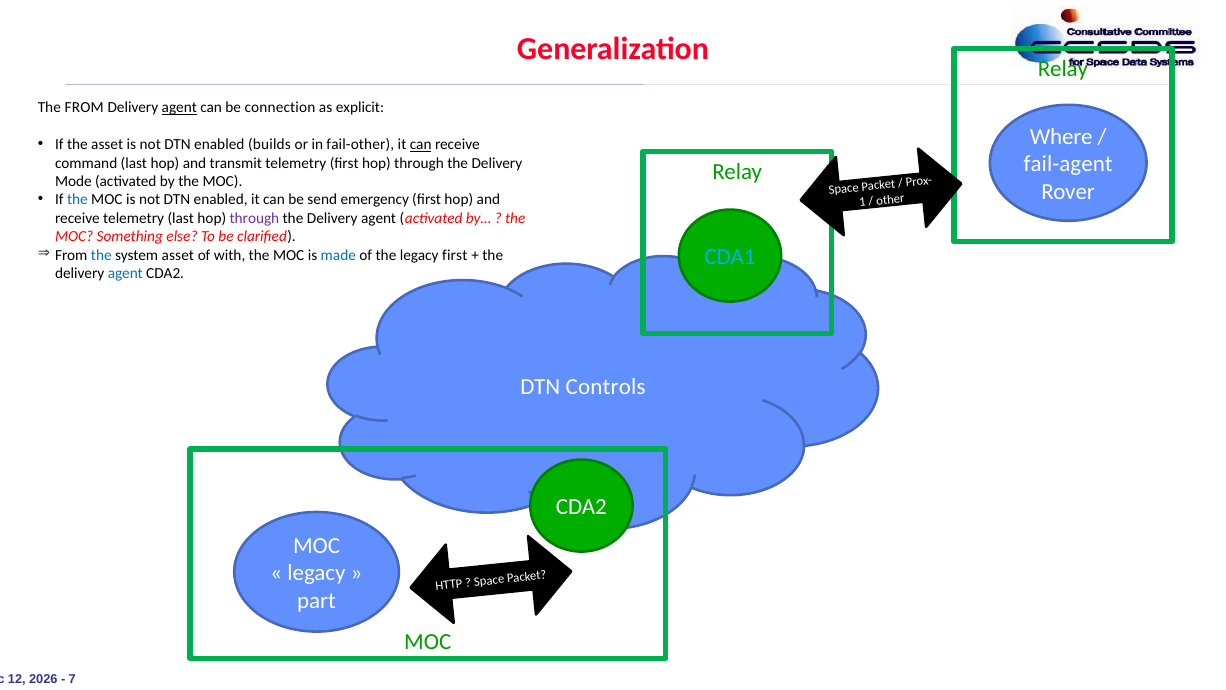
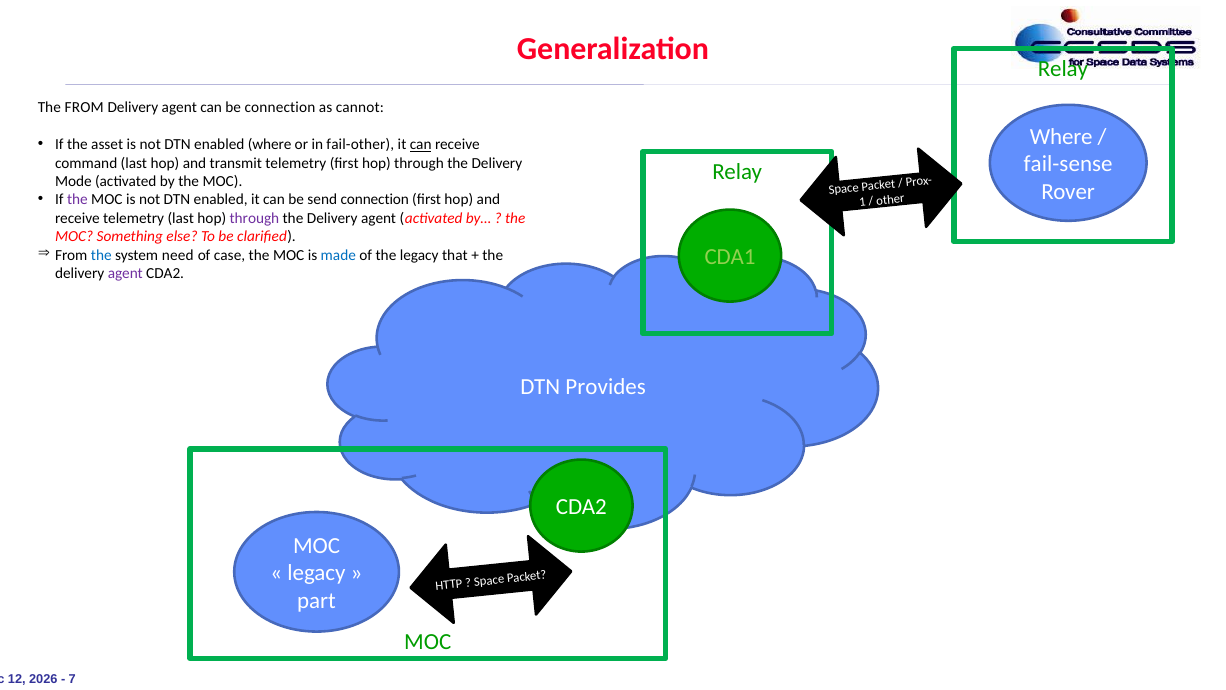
agent at (179, 108) underline: present -> none
explicit: explicit -> cannot
enabled builds: builds -> where
fail-agent: fail-agent -> fail-sense
the at (77, 200) colour: blue -> purple
send emergency: emergency -> connection
system asset: asset -> need
with: with -> case
legacy first: first -> that
CDA1 colour: light blue -> light green
agent at (125, 273) colour: blue -> purple
Controls: Controls -> Provides
